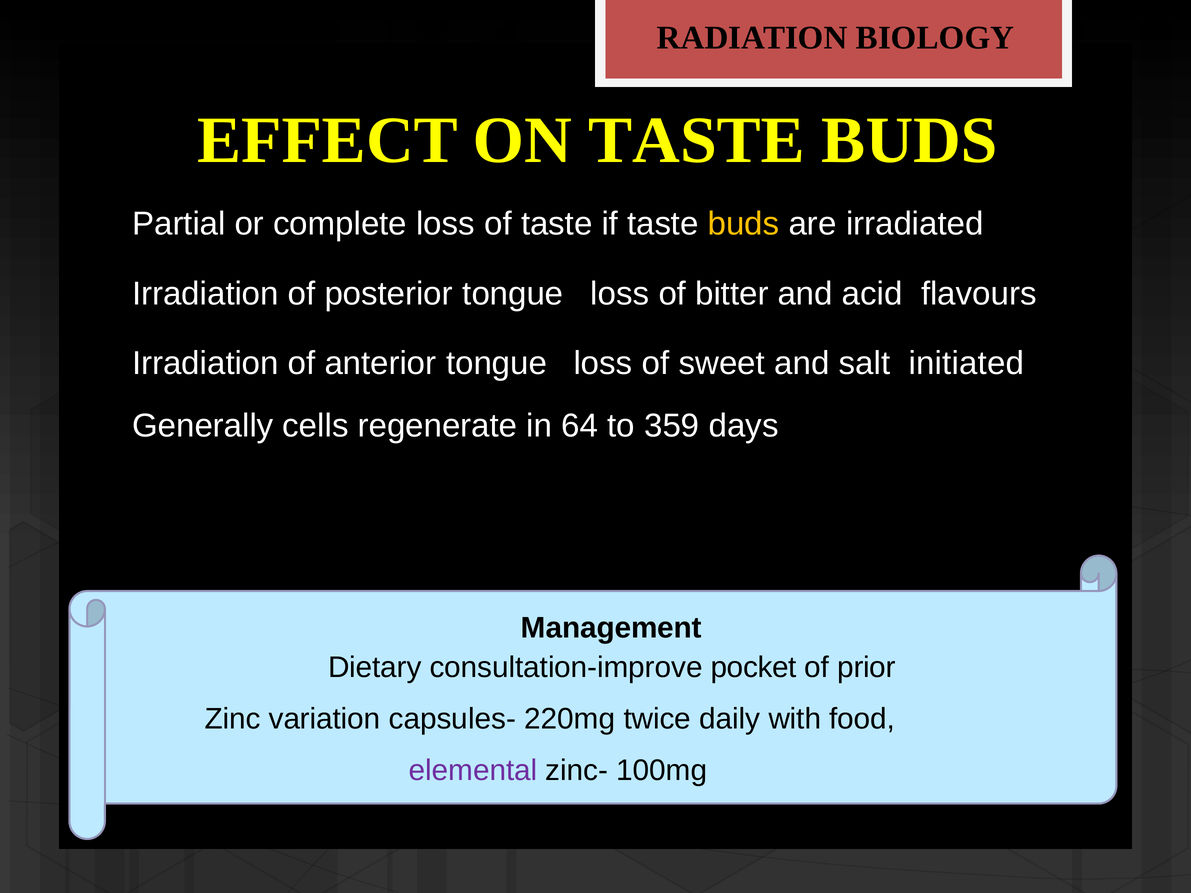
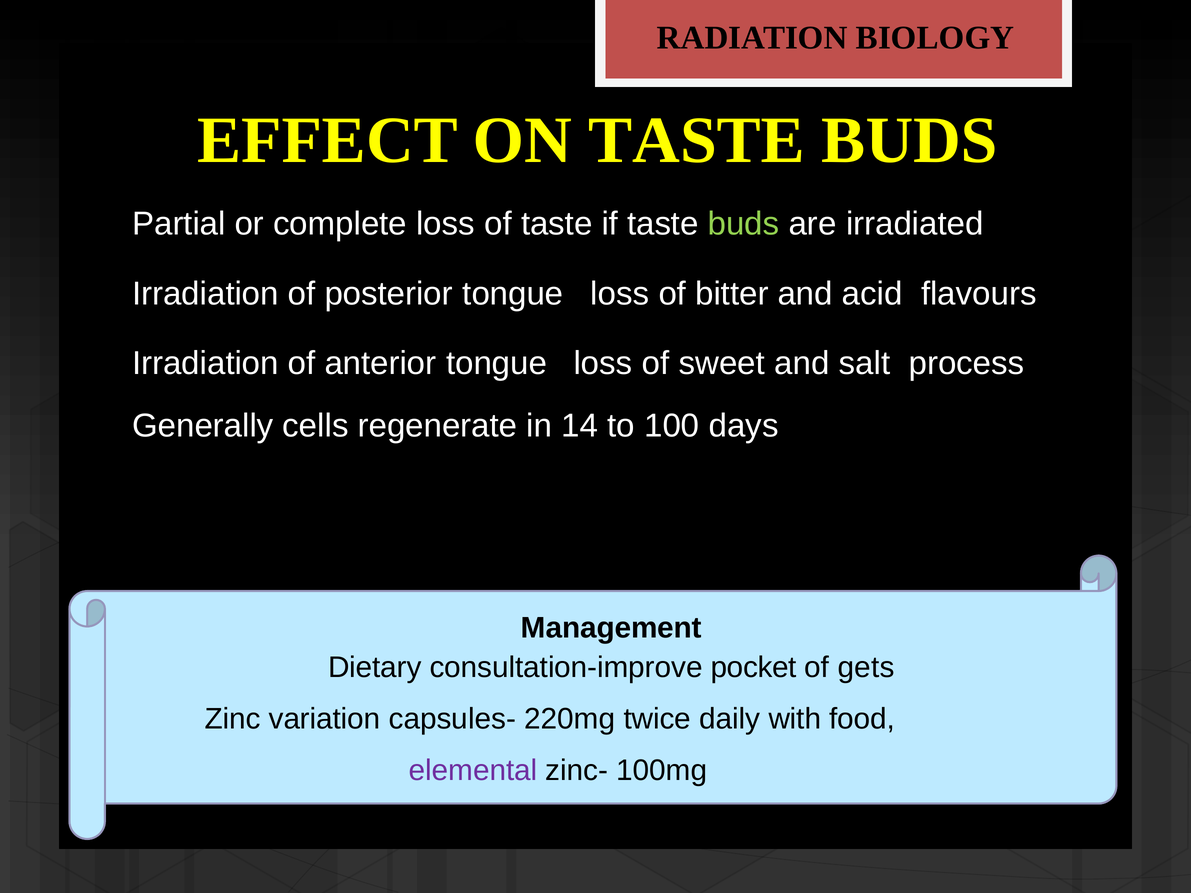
buds at (744, 224) colour: yellow -> light green
initiated: initiated -> process
64: 64 -> 14
359: 359 -> 100
prior: prior -> gets
